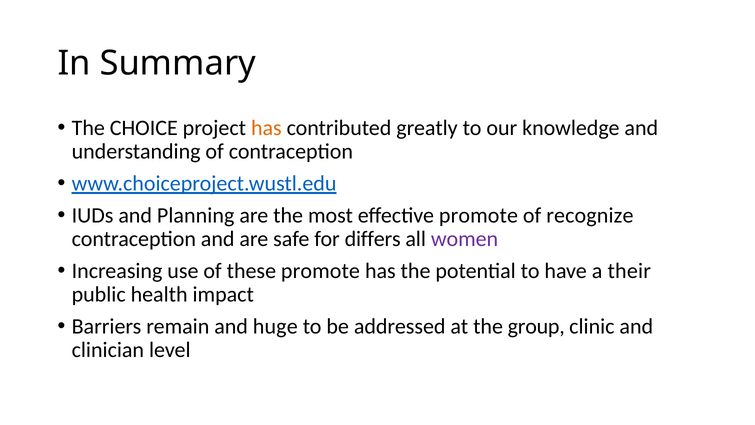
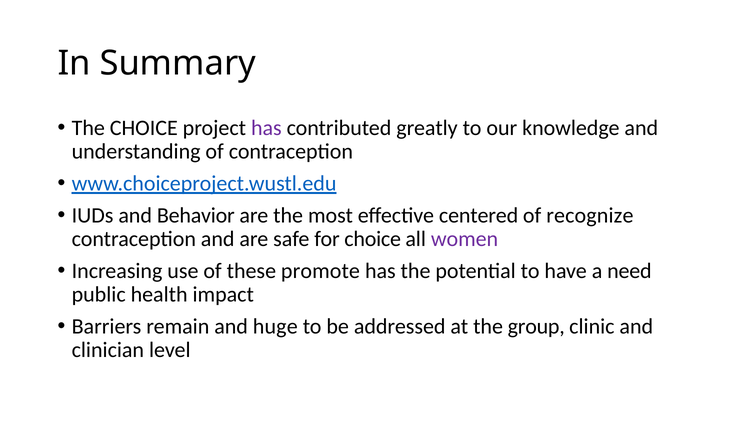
has at (266, 128) colour: orange -> purple
Planning: Planning -> Behavior
effective promote: promote -> centered
for differs: differs -> choice
their: their -> need
